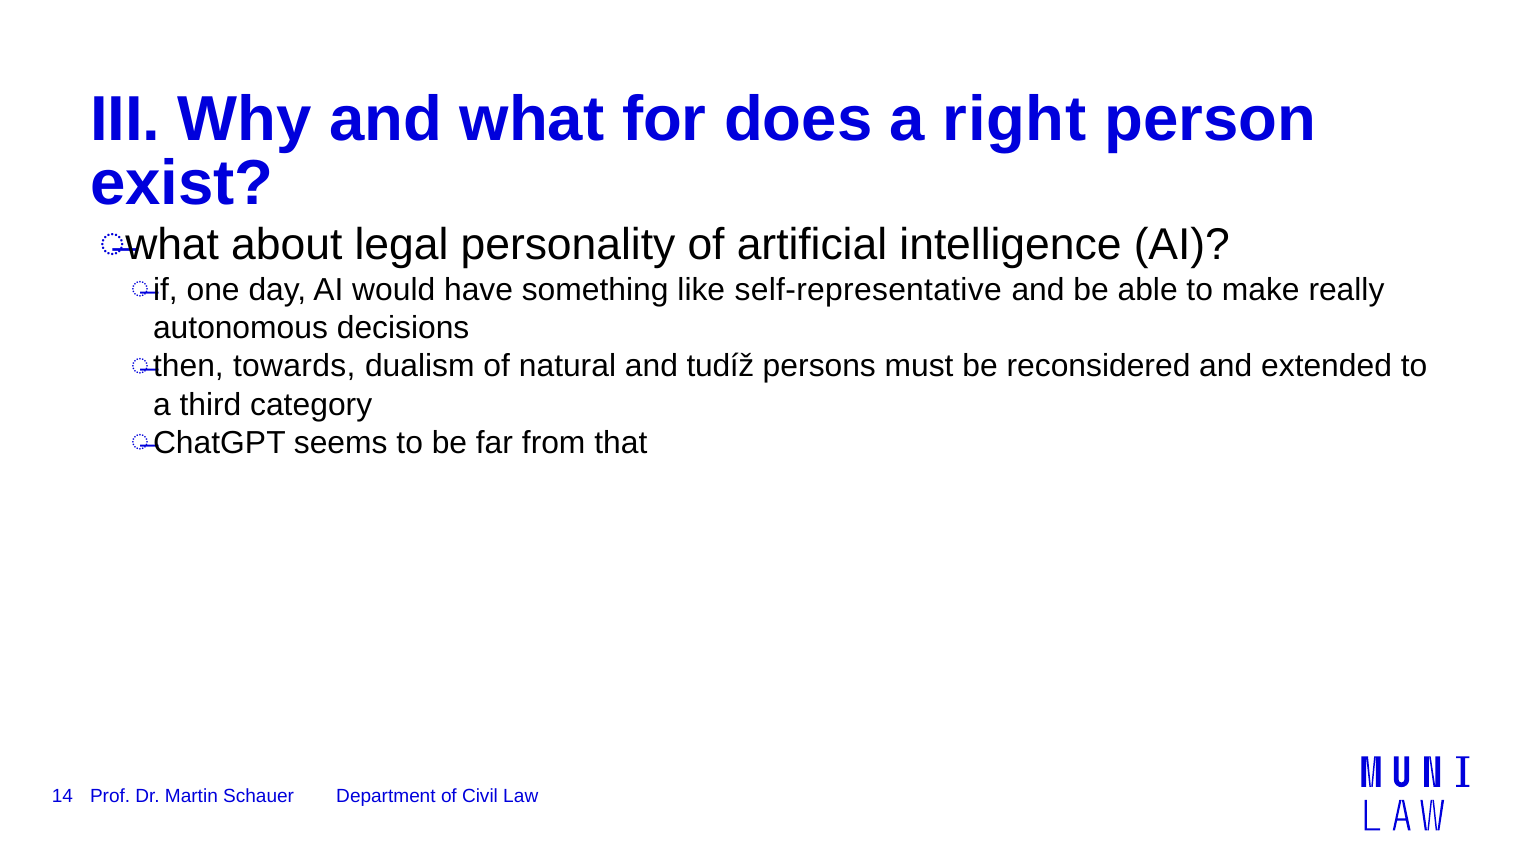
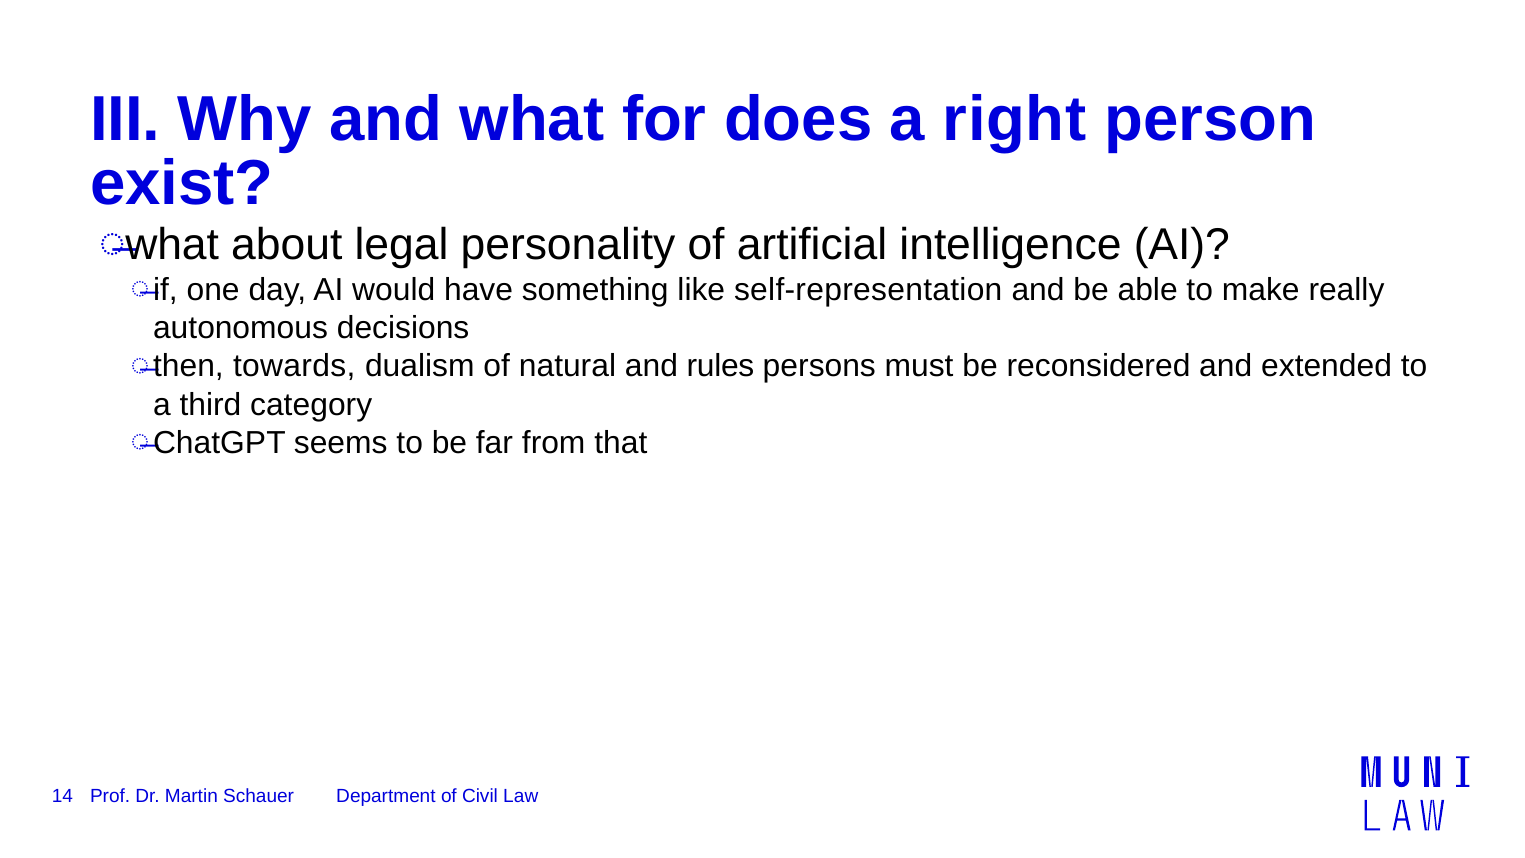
self-representative: self-representative -> self-representation
tudíž: tudíž -> rules
